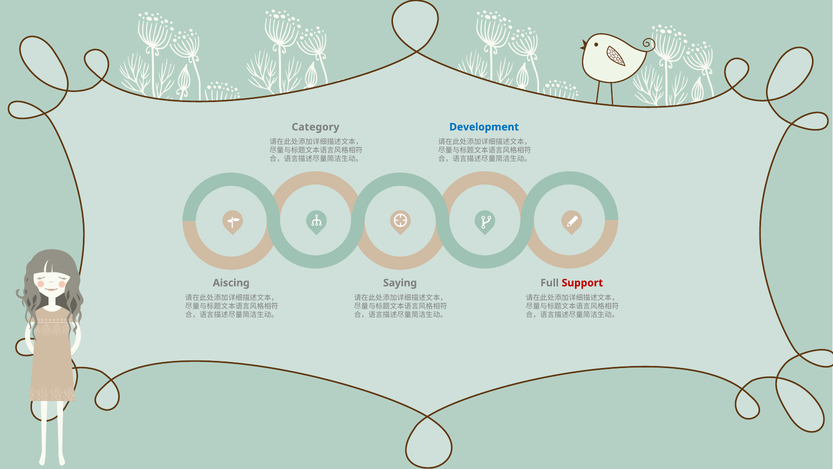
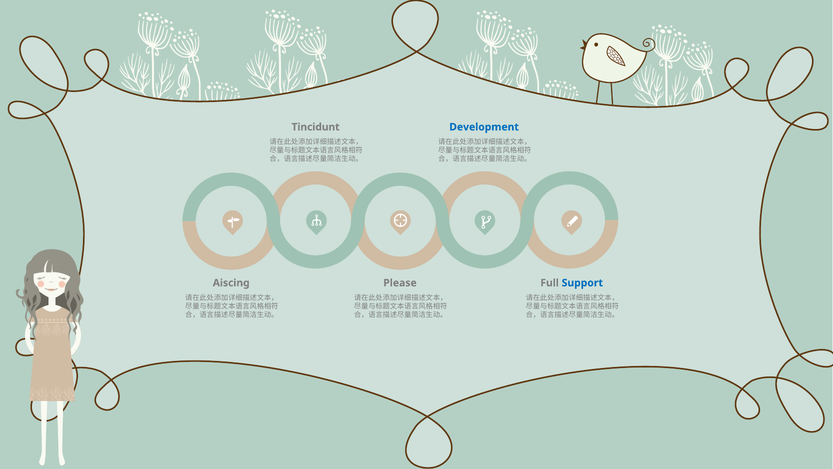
Category: Category -> Tincidunt
Saying: Saying -> Please
Support colour: red -> blue
